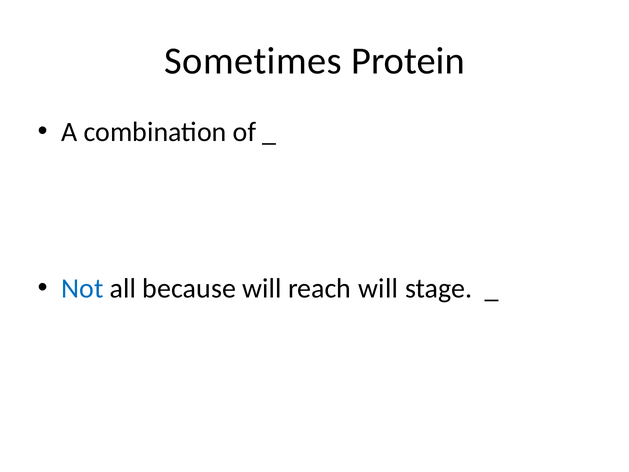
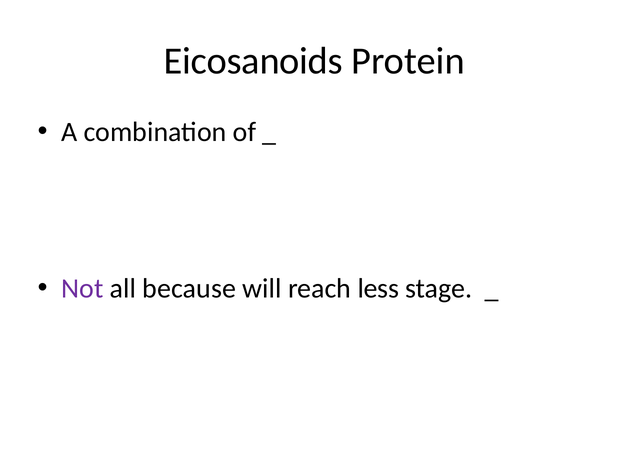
Sometimes: Sometimes -> Eicosanoids
Not colour: blue -> purple
reach will: will -> less
